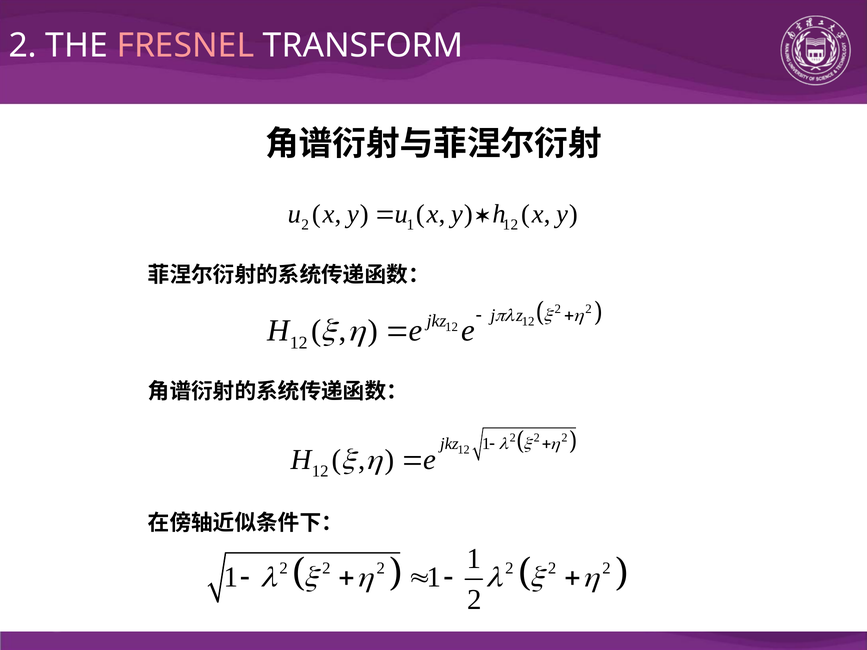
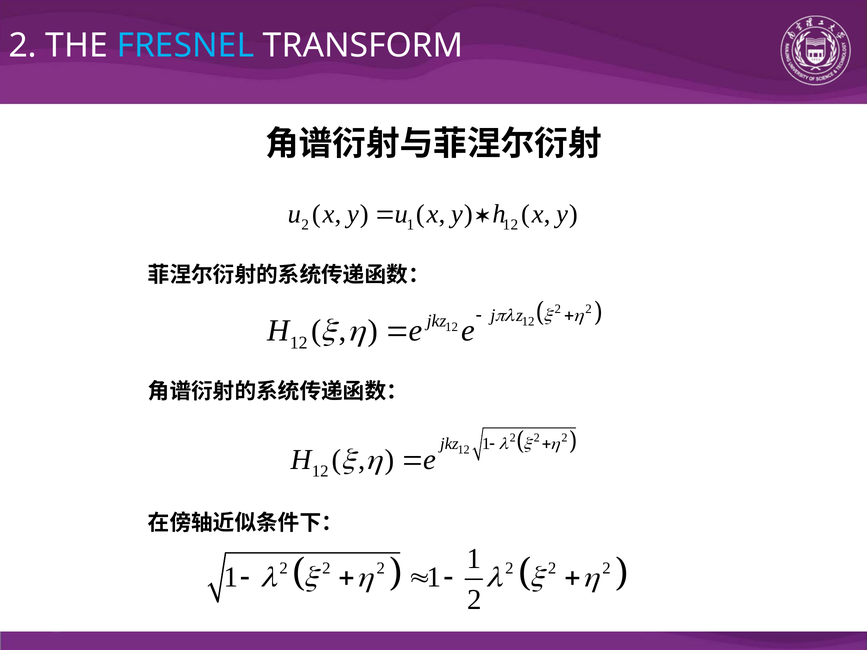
FRESNEL colour: pink -> light blue
